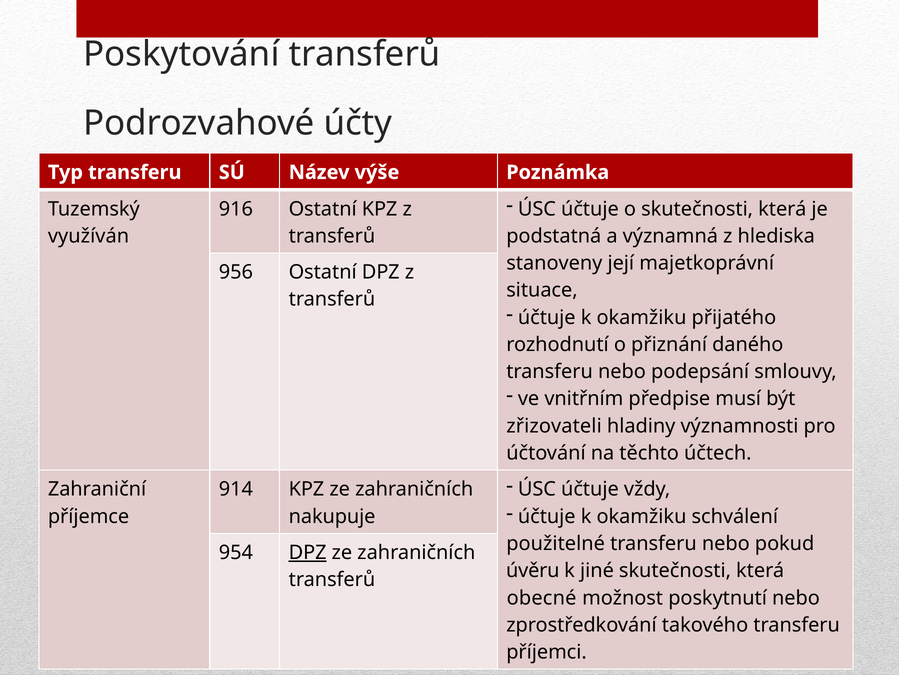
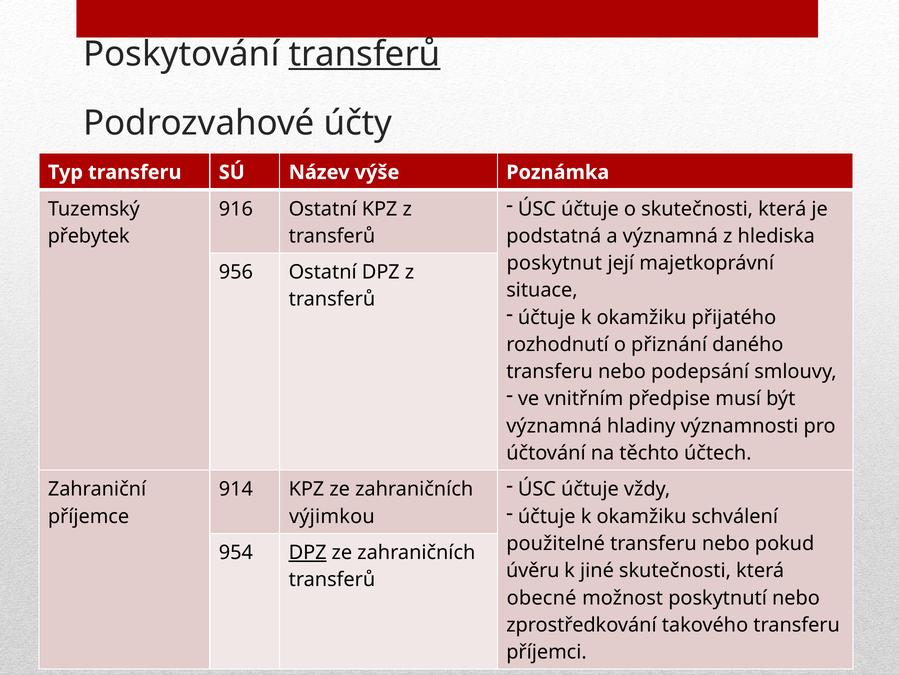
transferů at (365, 54) underline: none -> present
využíván: využíván -> přebytek
stanoveny: stanoveny -> poskytnut
zřizovateli at (554, 426): zřizovateli -> významná
nakupuje: nakupuje -> výjimkou
